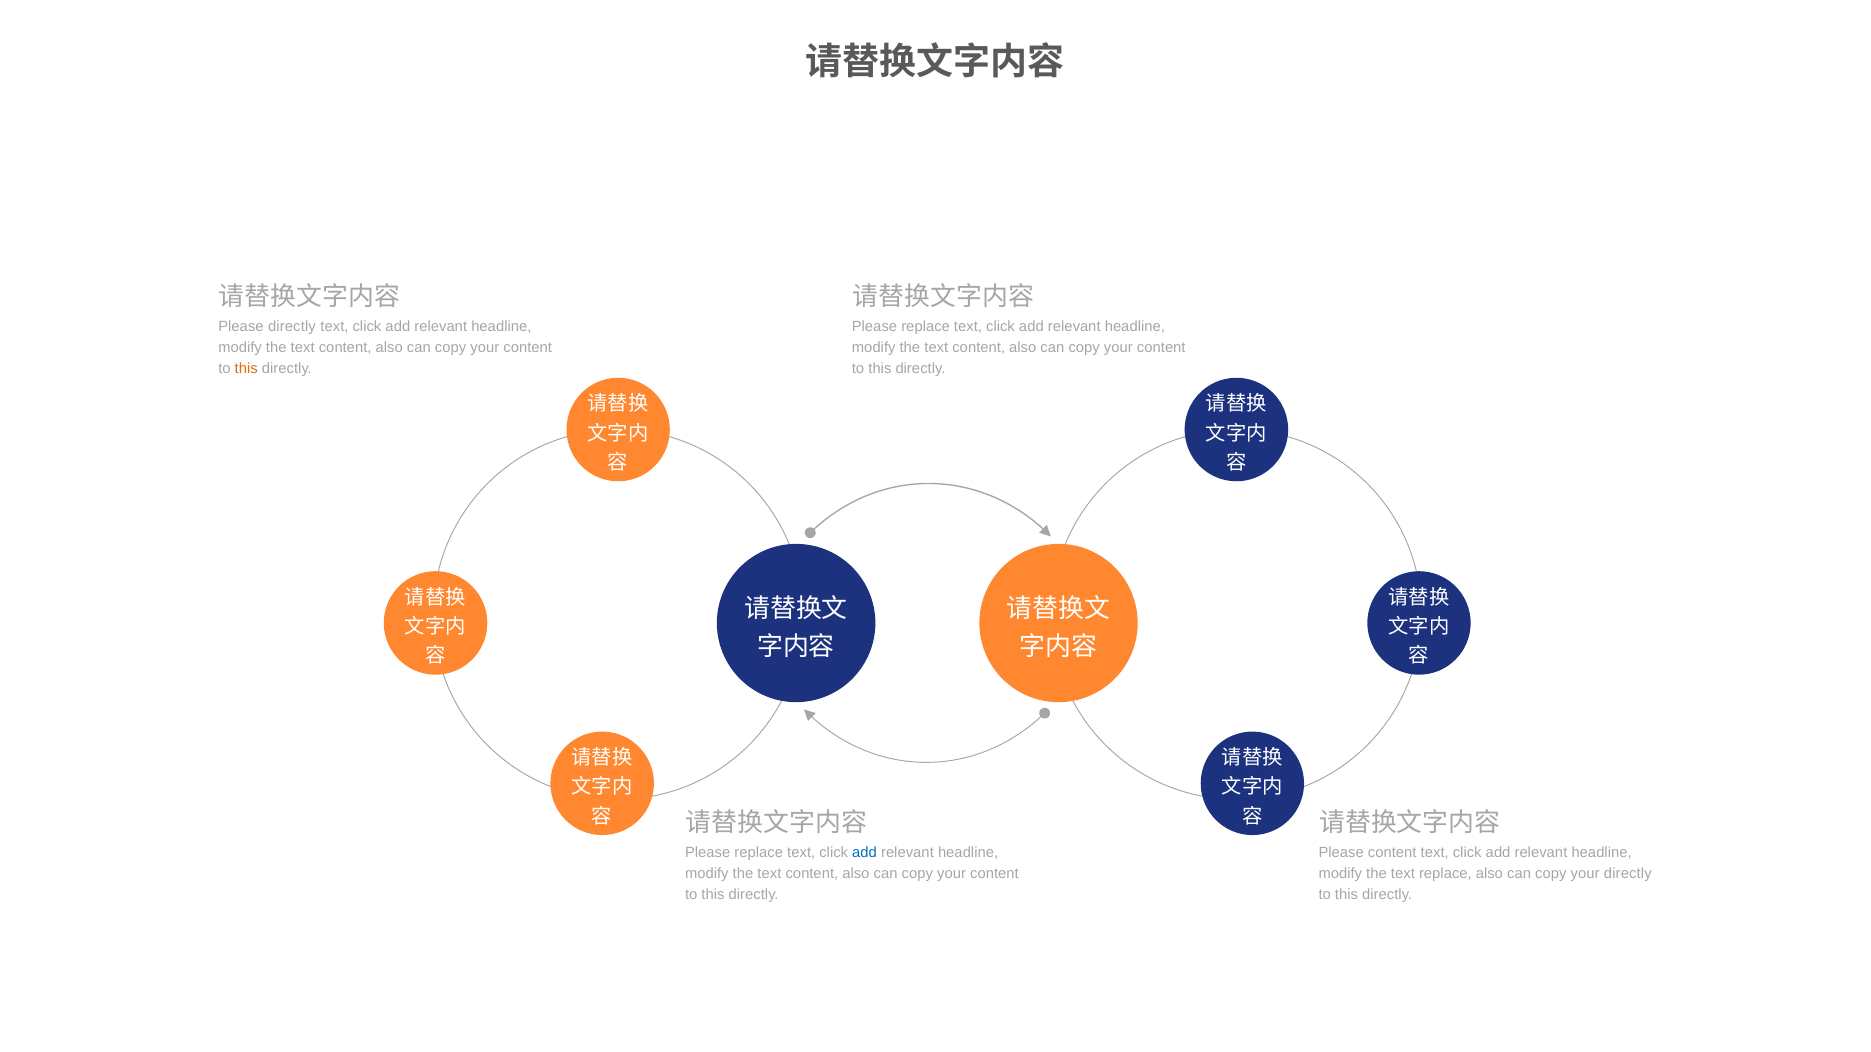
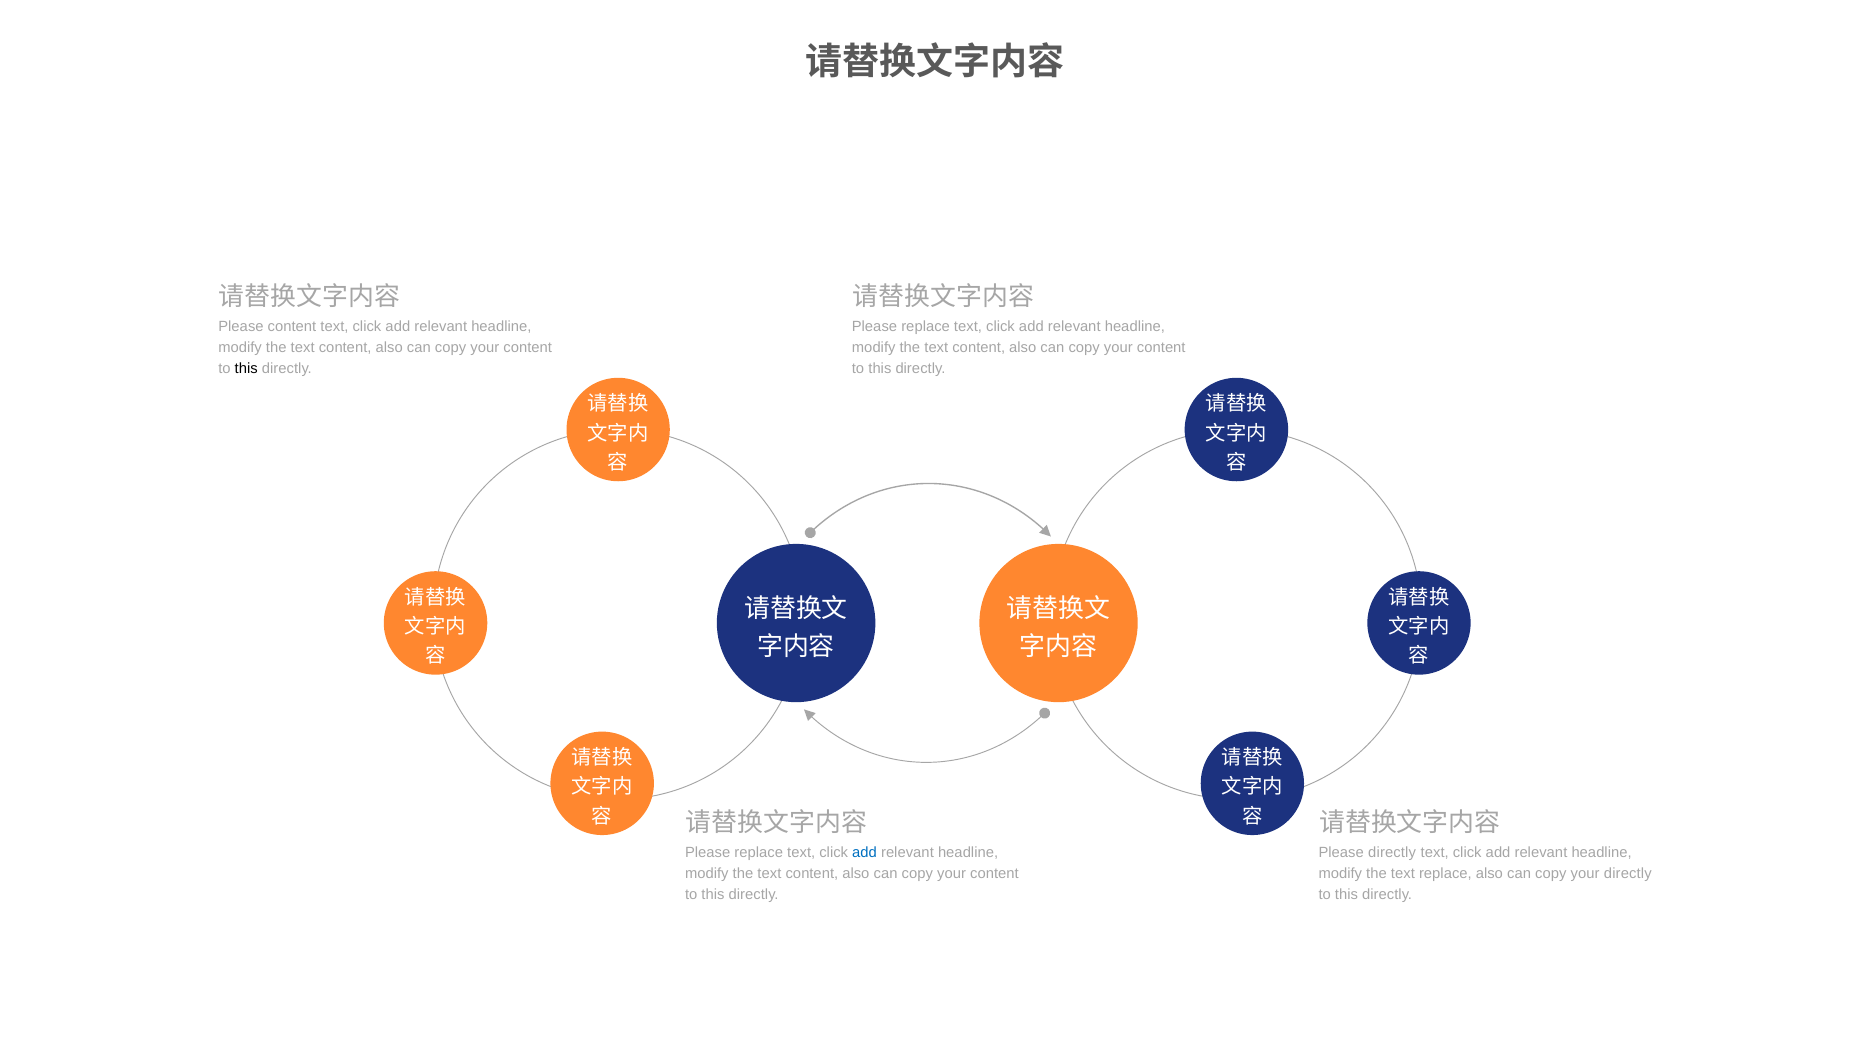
Please directly: directly -> content
this at (246, 369) colour: orange -> black
Please content: content -> directly
